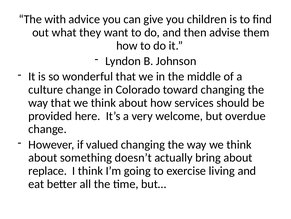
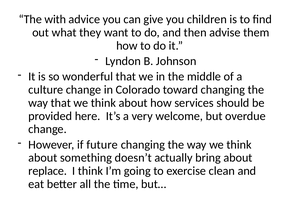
valued: valued -> future
living: living -> clean
